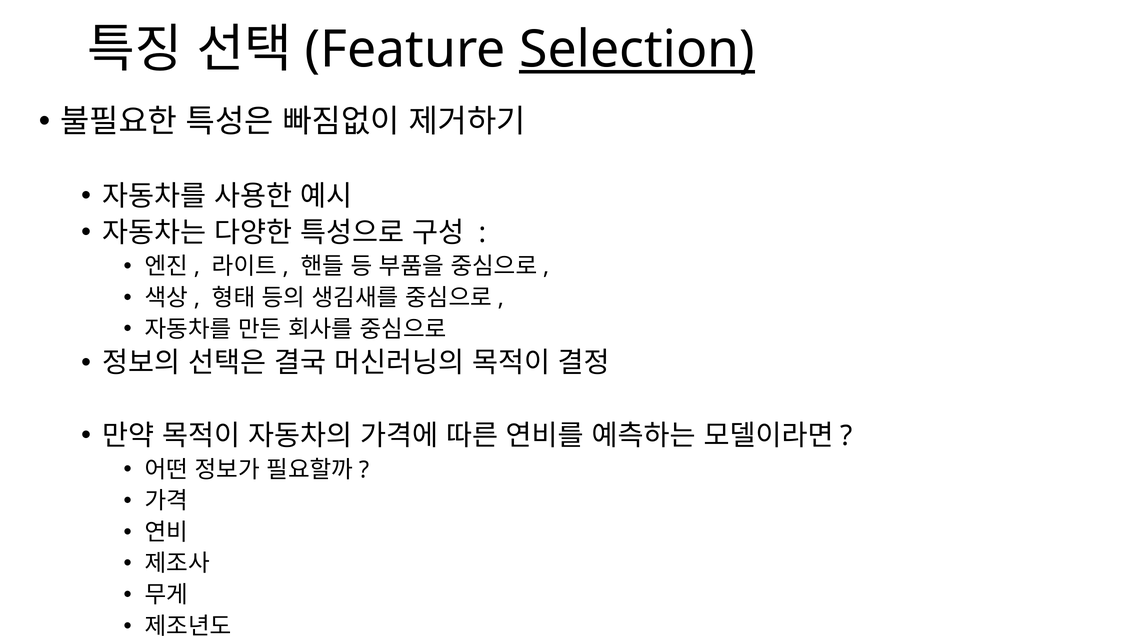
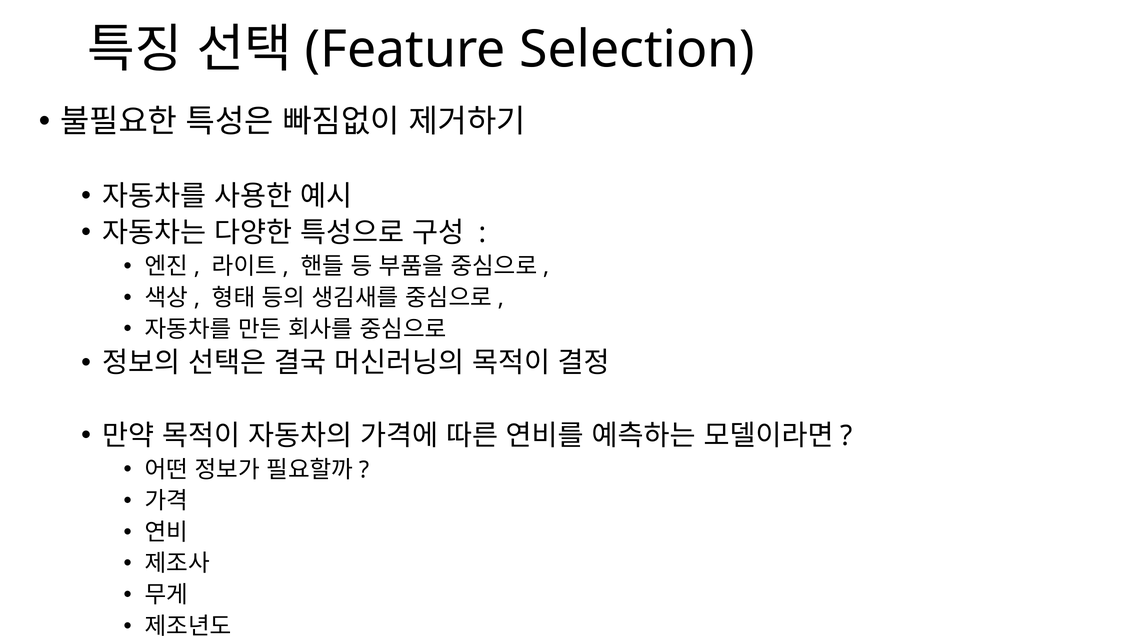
Selection underline: present -> none
